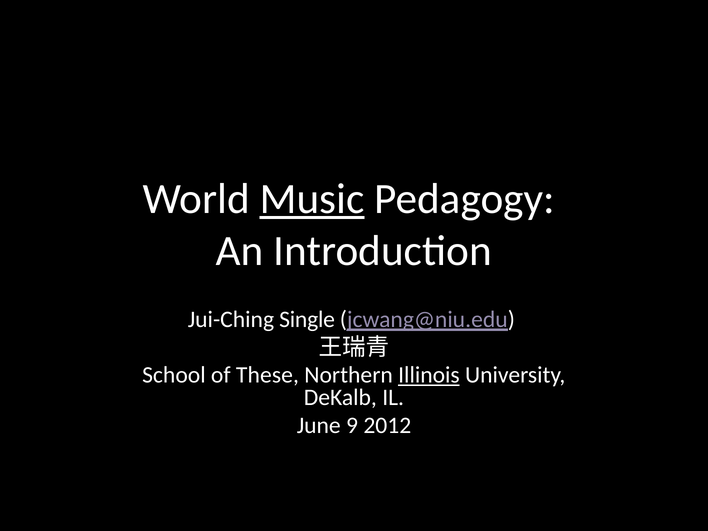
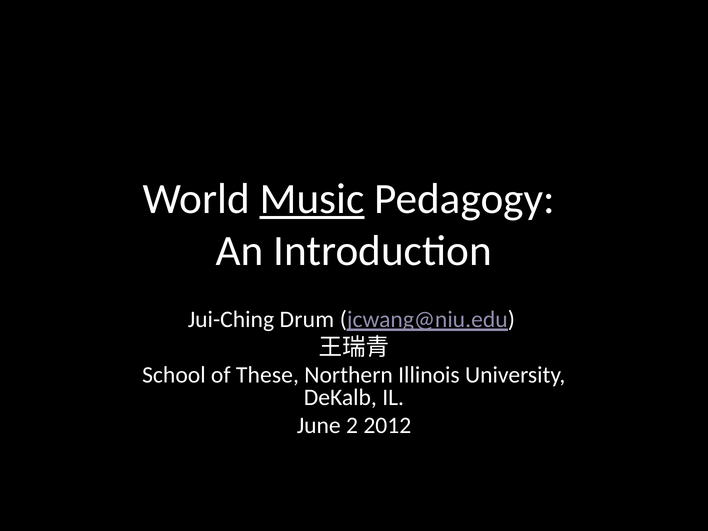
Single: Single -> Drum
Illinois underline: present -> none
9: 9 -> 2
